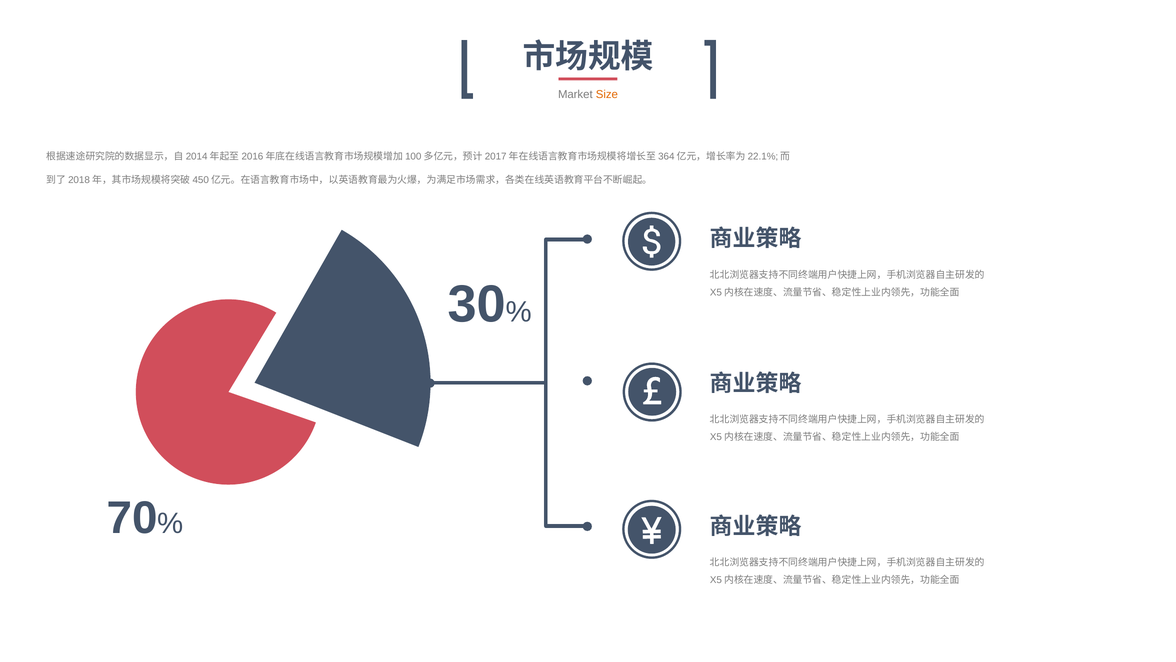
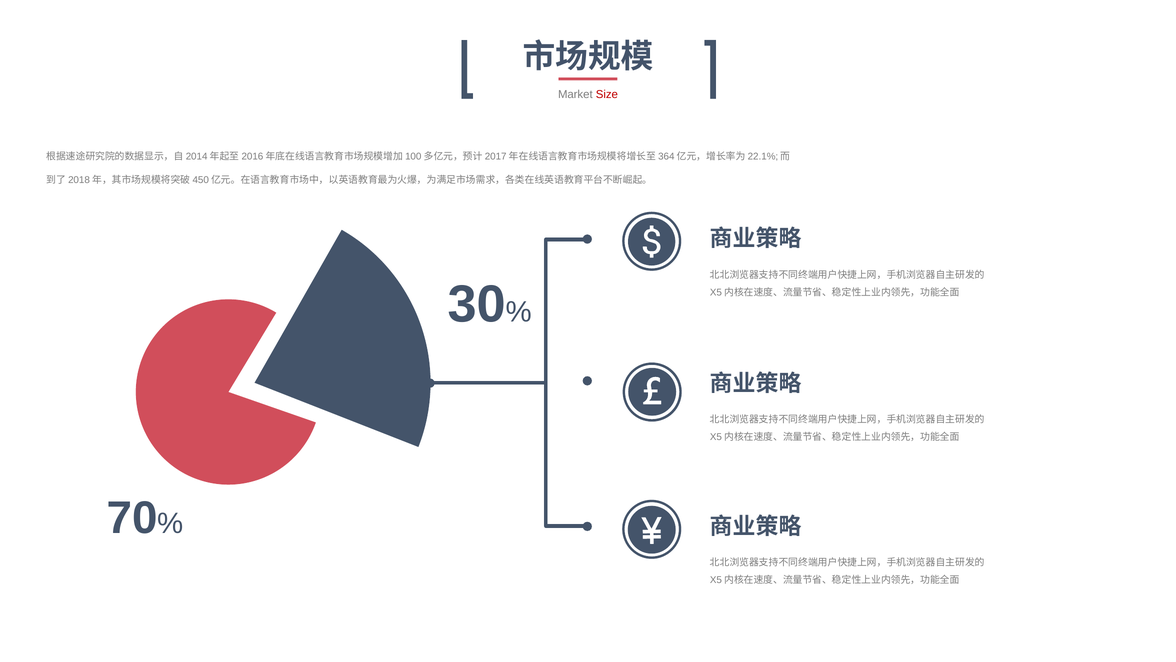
Size colour: orange -> red
